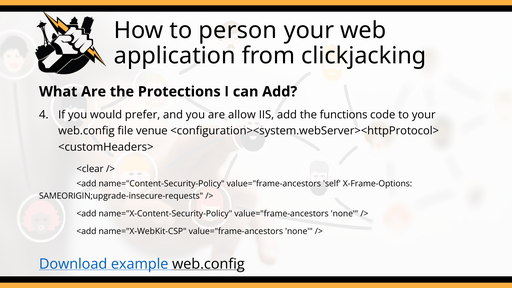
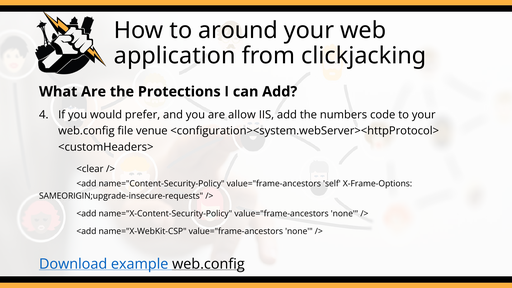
person: person -> around
functions: functions -> numbers
